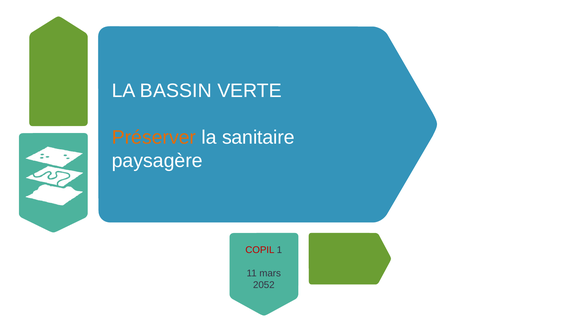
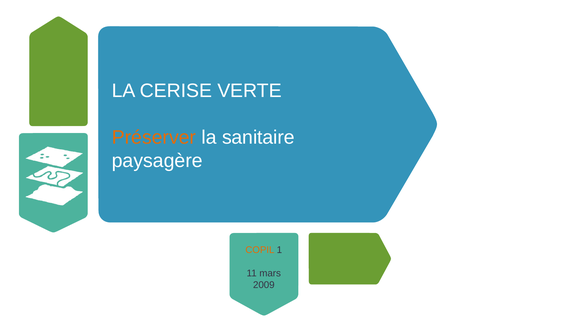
BASSIN: BASSIN -> CERISE
COPIL colour: red -> orange
2052: 2052 -> 2009
